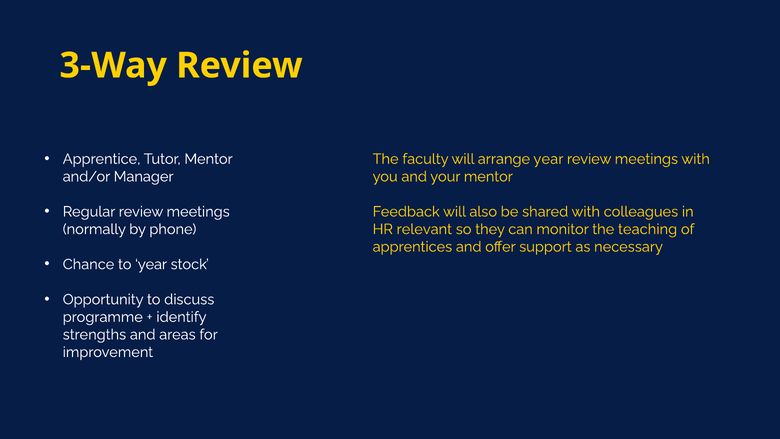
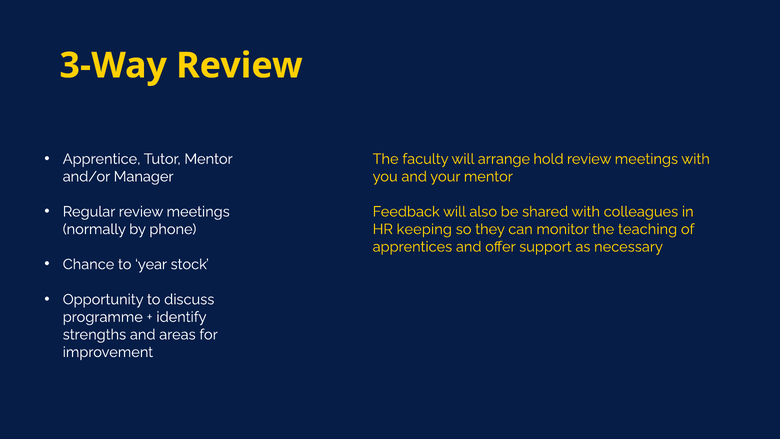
arrange year: year -> hold
relevant: relevant -> keeping
